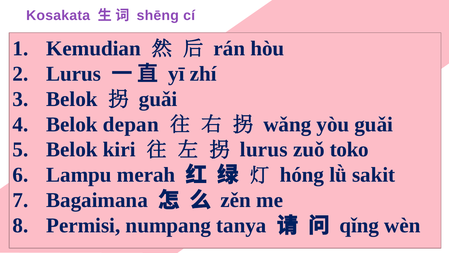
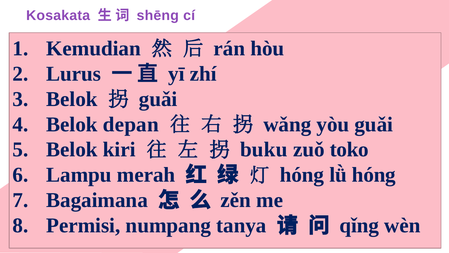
lurus at (264, 149): lurus -> buku
lǜ sakit: sakit -> hóng
